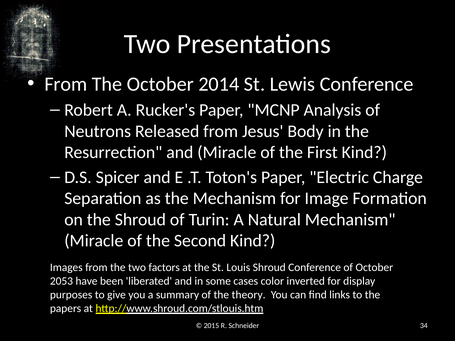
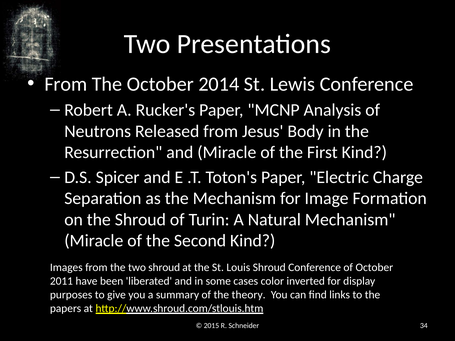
two factors: factors -> shroud
2053: 2053 -> 2011
